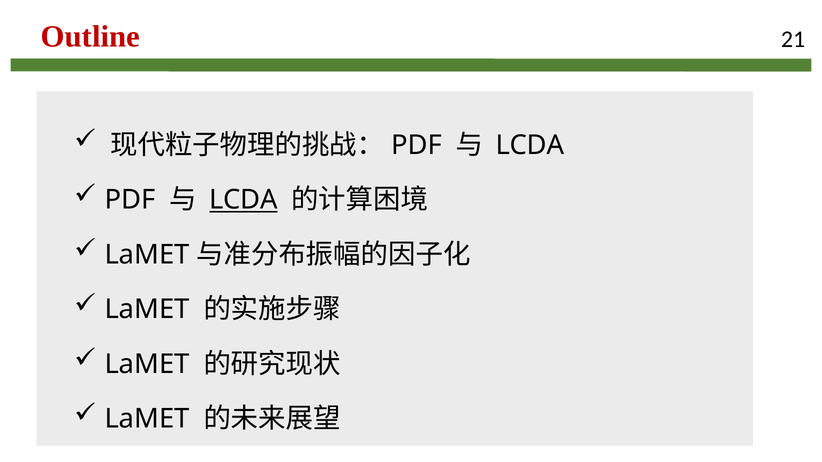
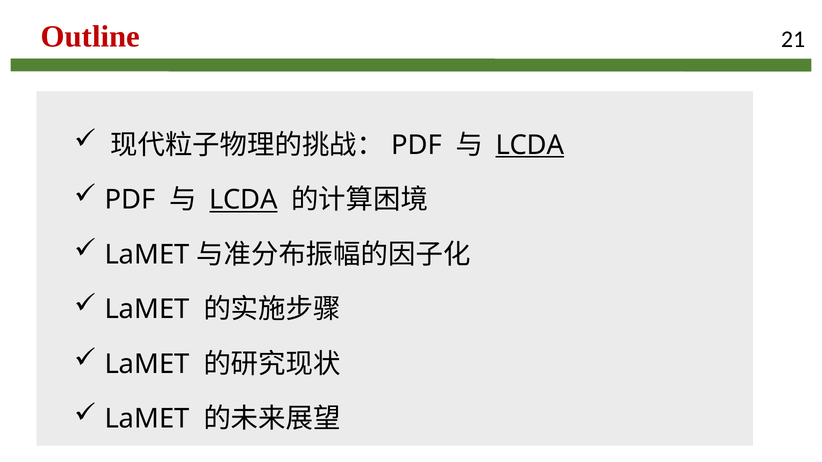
LCDA at (530, 145) underline: none -> present
